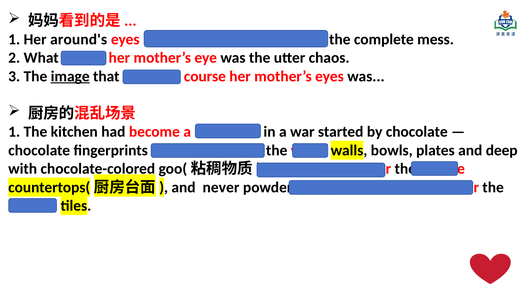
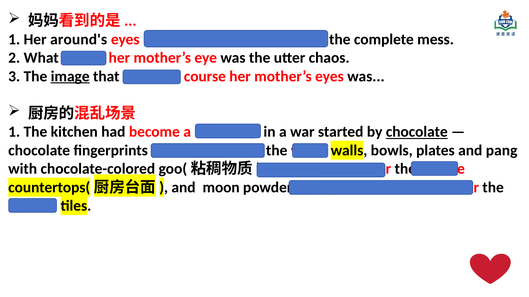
chocolate at (417, 132) underline: none -> present
deep: deep -> pang
never: never -> moon
